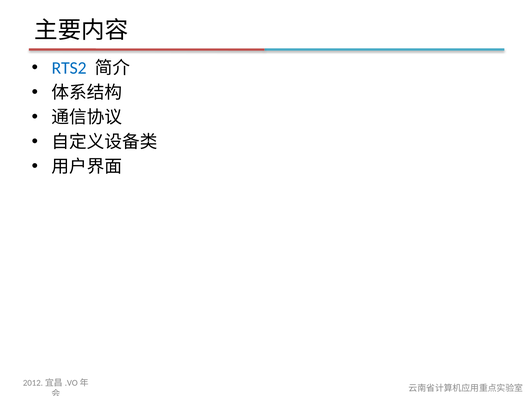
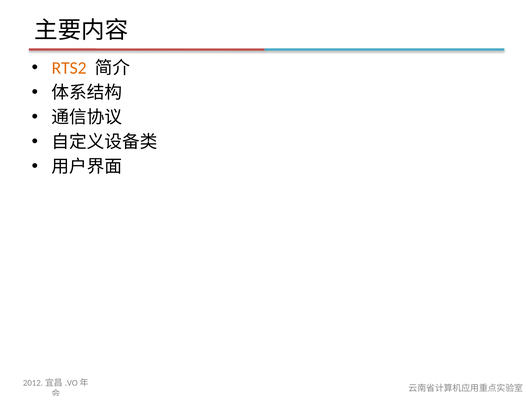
RTS2 colour: blue -> orange
